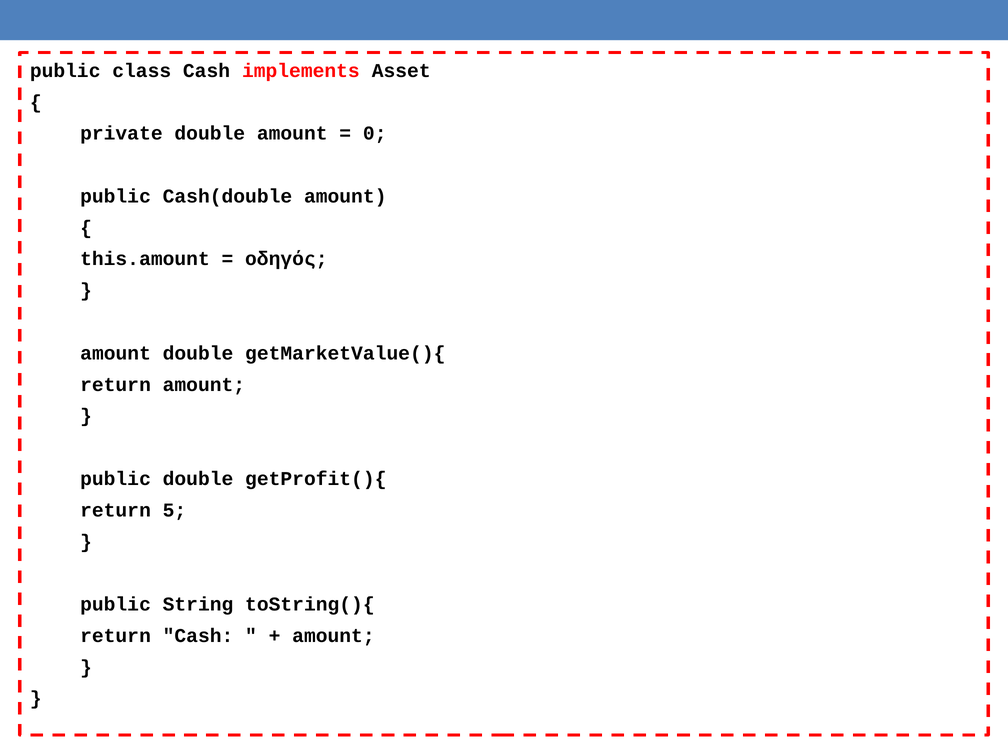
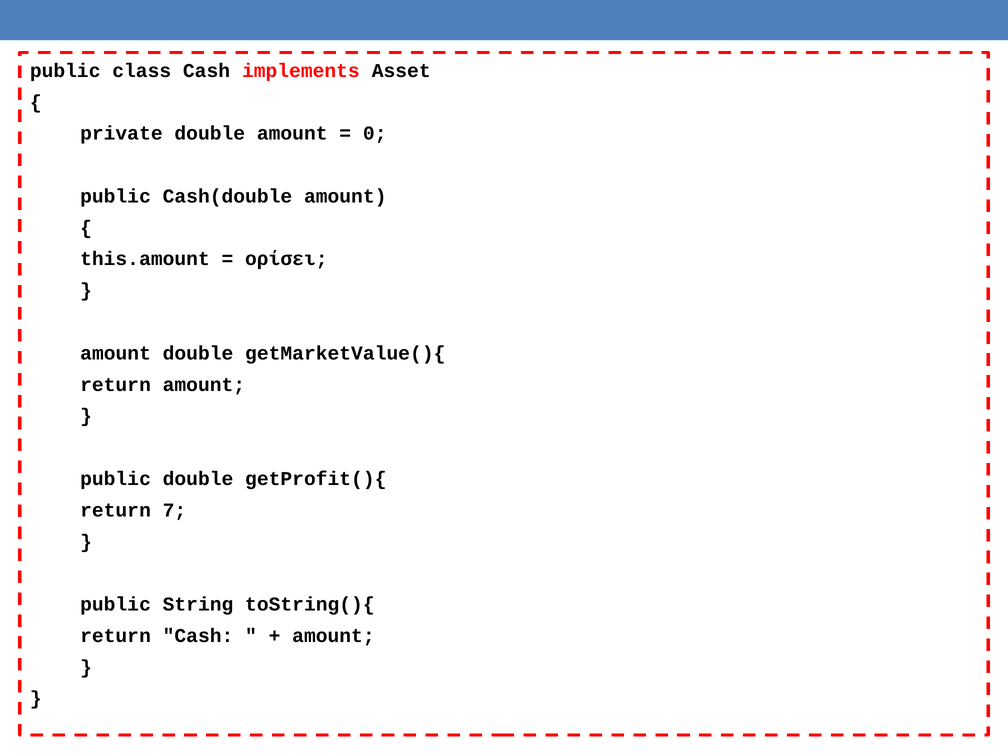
οδηγός: οδηγός -> ορίσει
5: 5 -> 7
